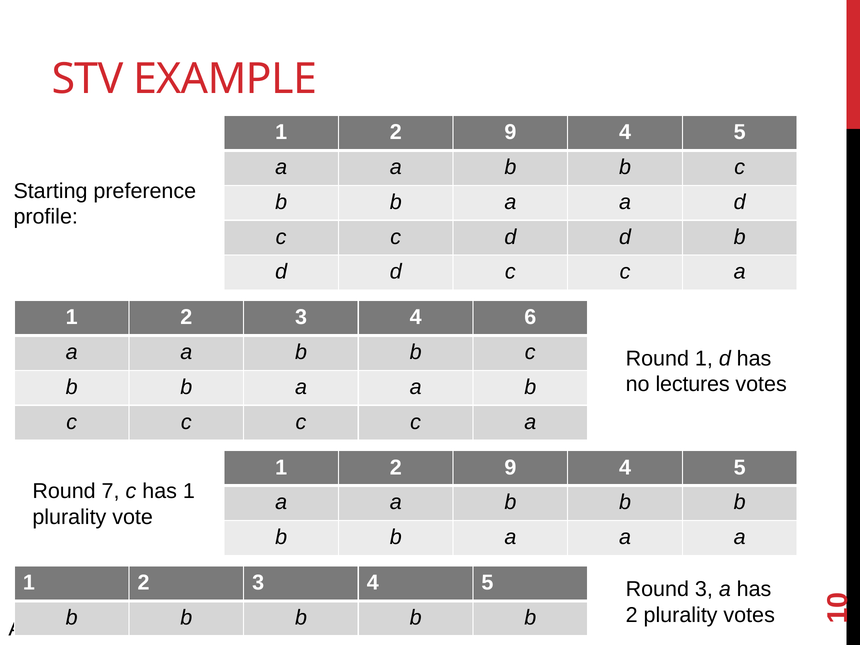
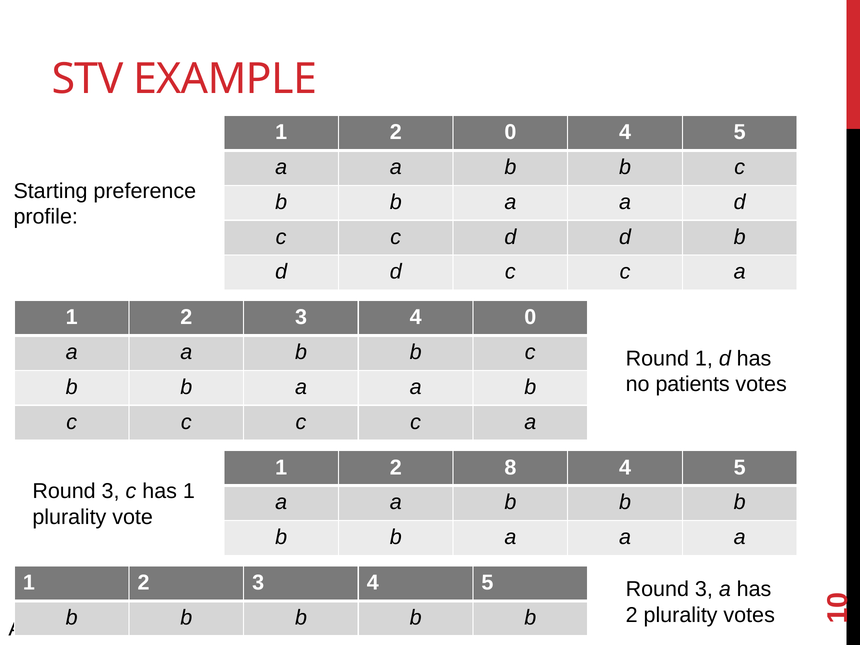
9 at (510, 132): 9 -> 0
4 6: 6 -> 0
lectures: lectures -> patients
9 at (510, 467): 9 -> 8
7 at (111, 491): 7 -> 3
